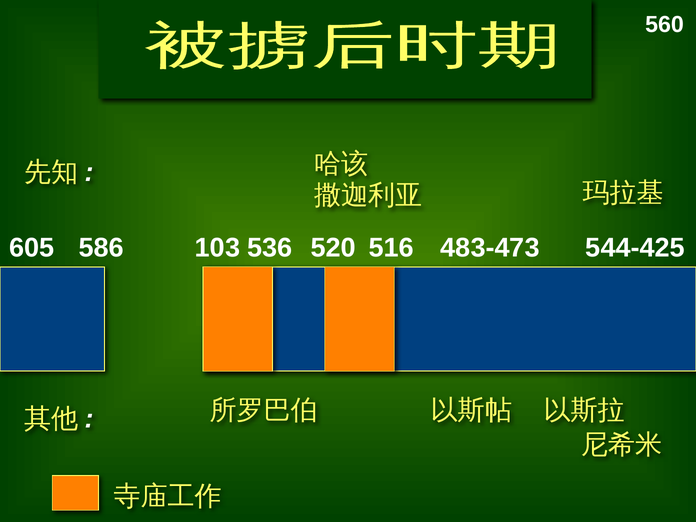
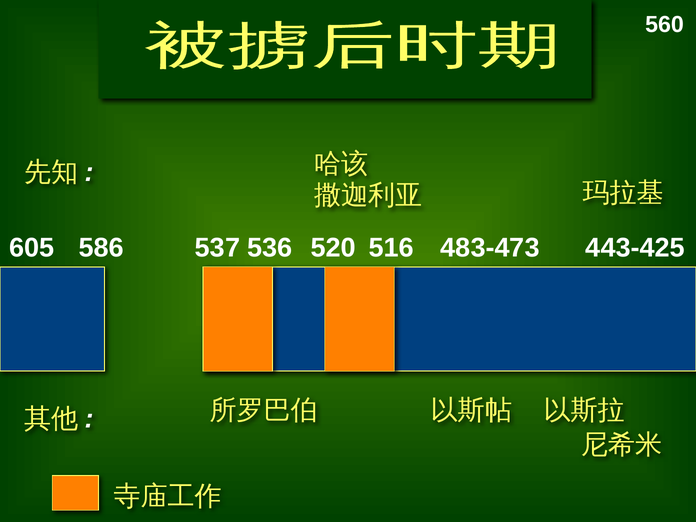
103: 103 -> 537
544-425: 544-425 -> 443-425
